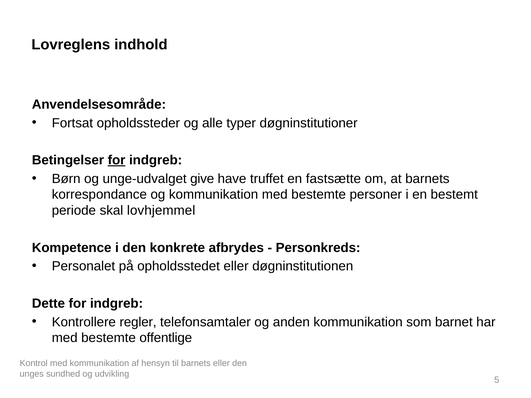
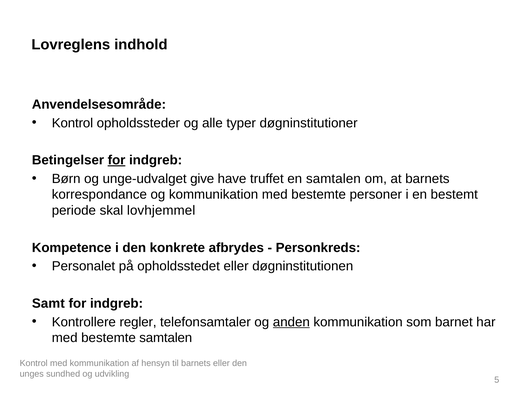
Fortsat at (72, 123): Fortsat -> Kontrol
en fastsætte: fastsætte -> samtalen
Dette: Dette -> Samt
anden underline: none -> present
bestemte offentlige: offentlige -> samtalen
